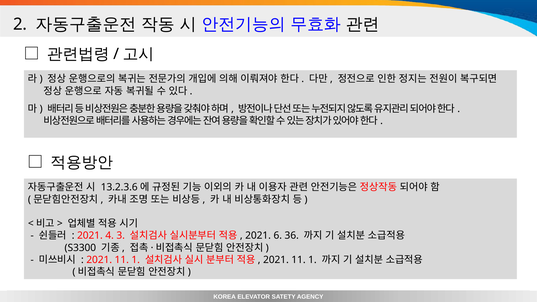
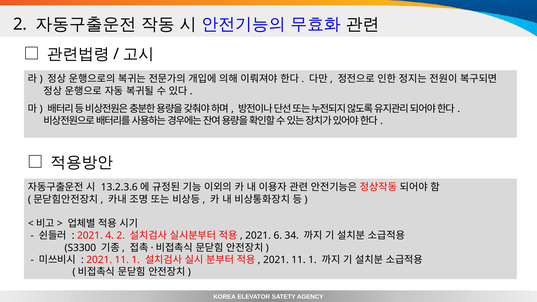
4 3: 3 -> 2
36: 36 -> 34
